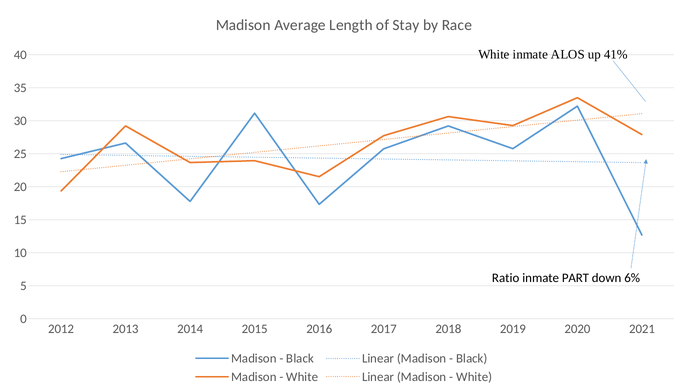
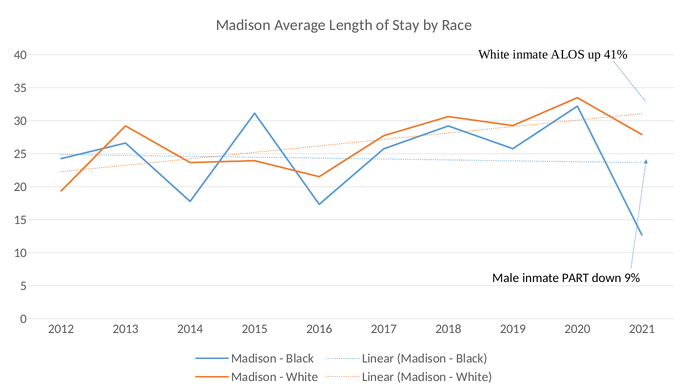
Ratio: Ratio -> Male
6%: 6% -> 9%
